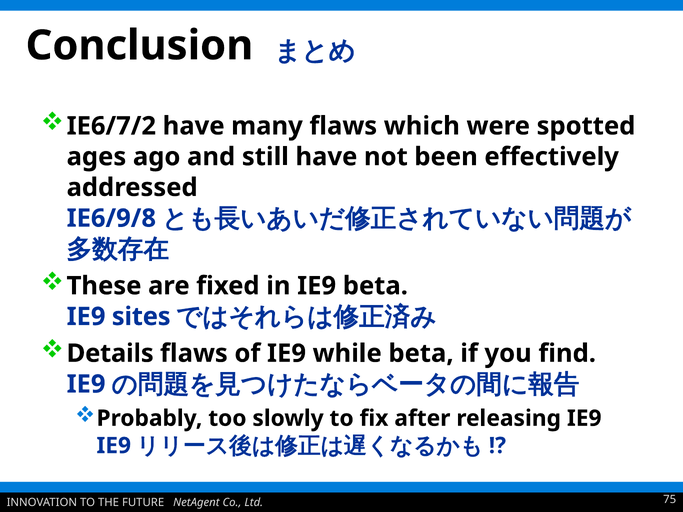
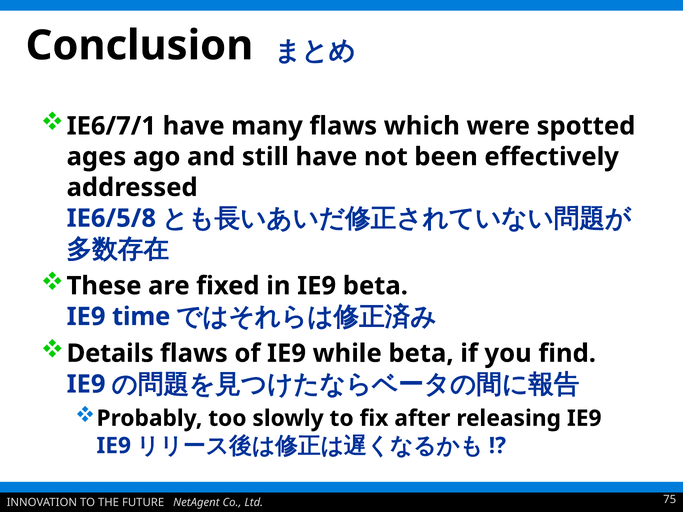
IE6/7/2: IE6/7/2 -> IE6/7/1
IE6/9/8: IE6/9/8 -> IE6/5/8
sites: sites -> time
